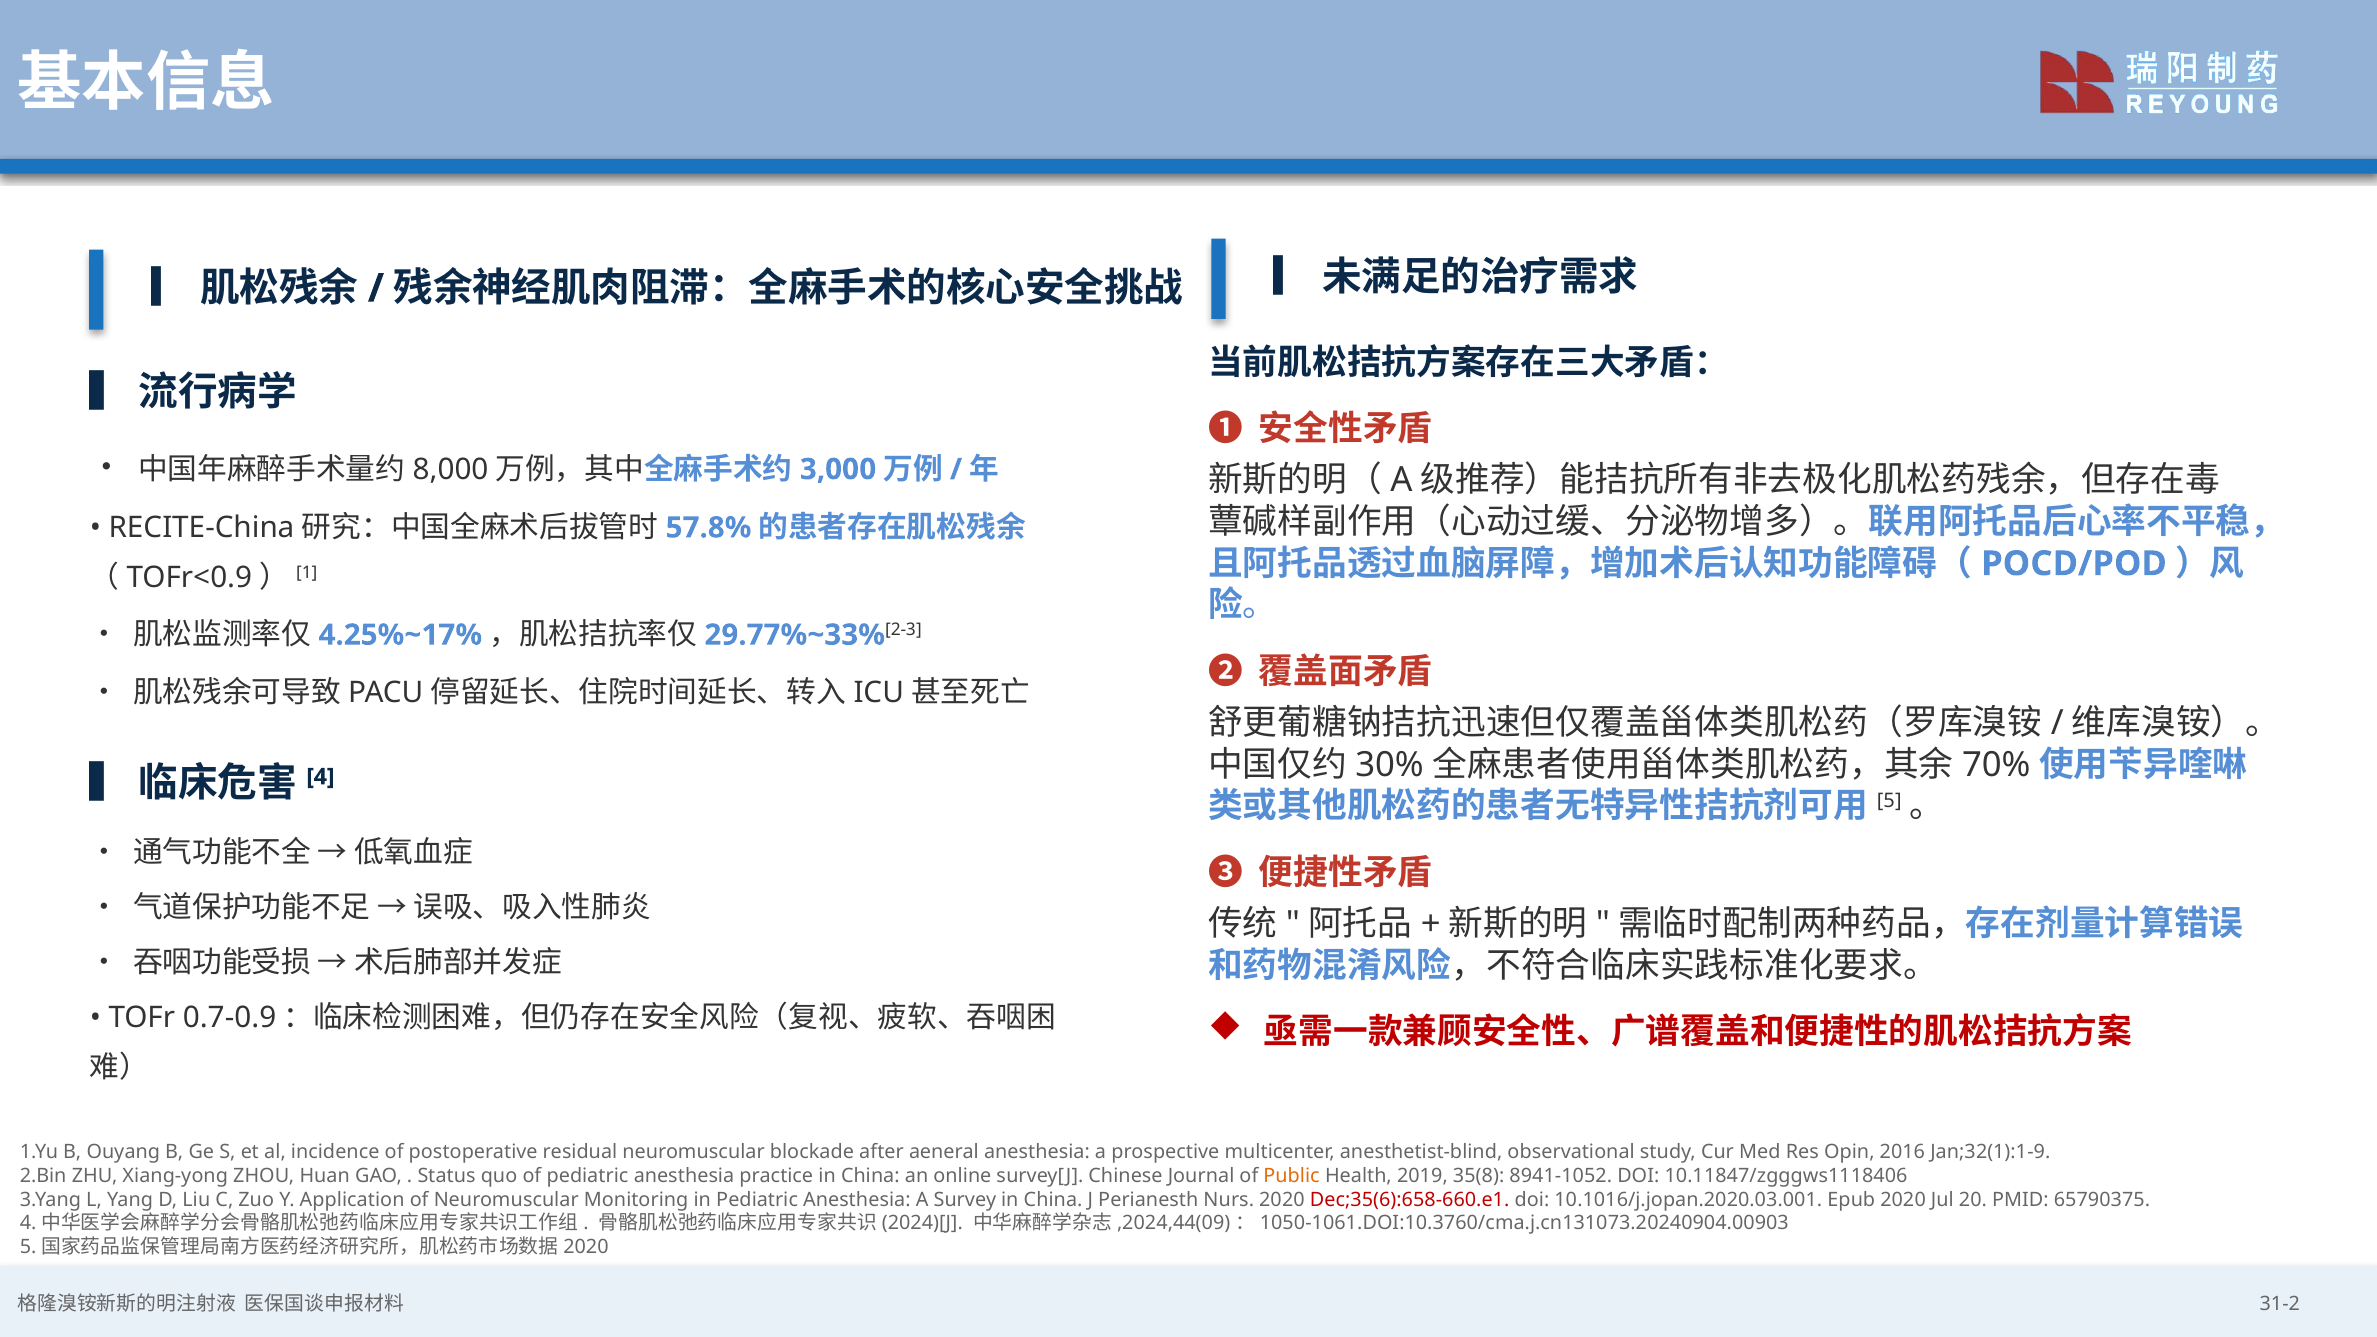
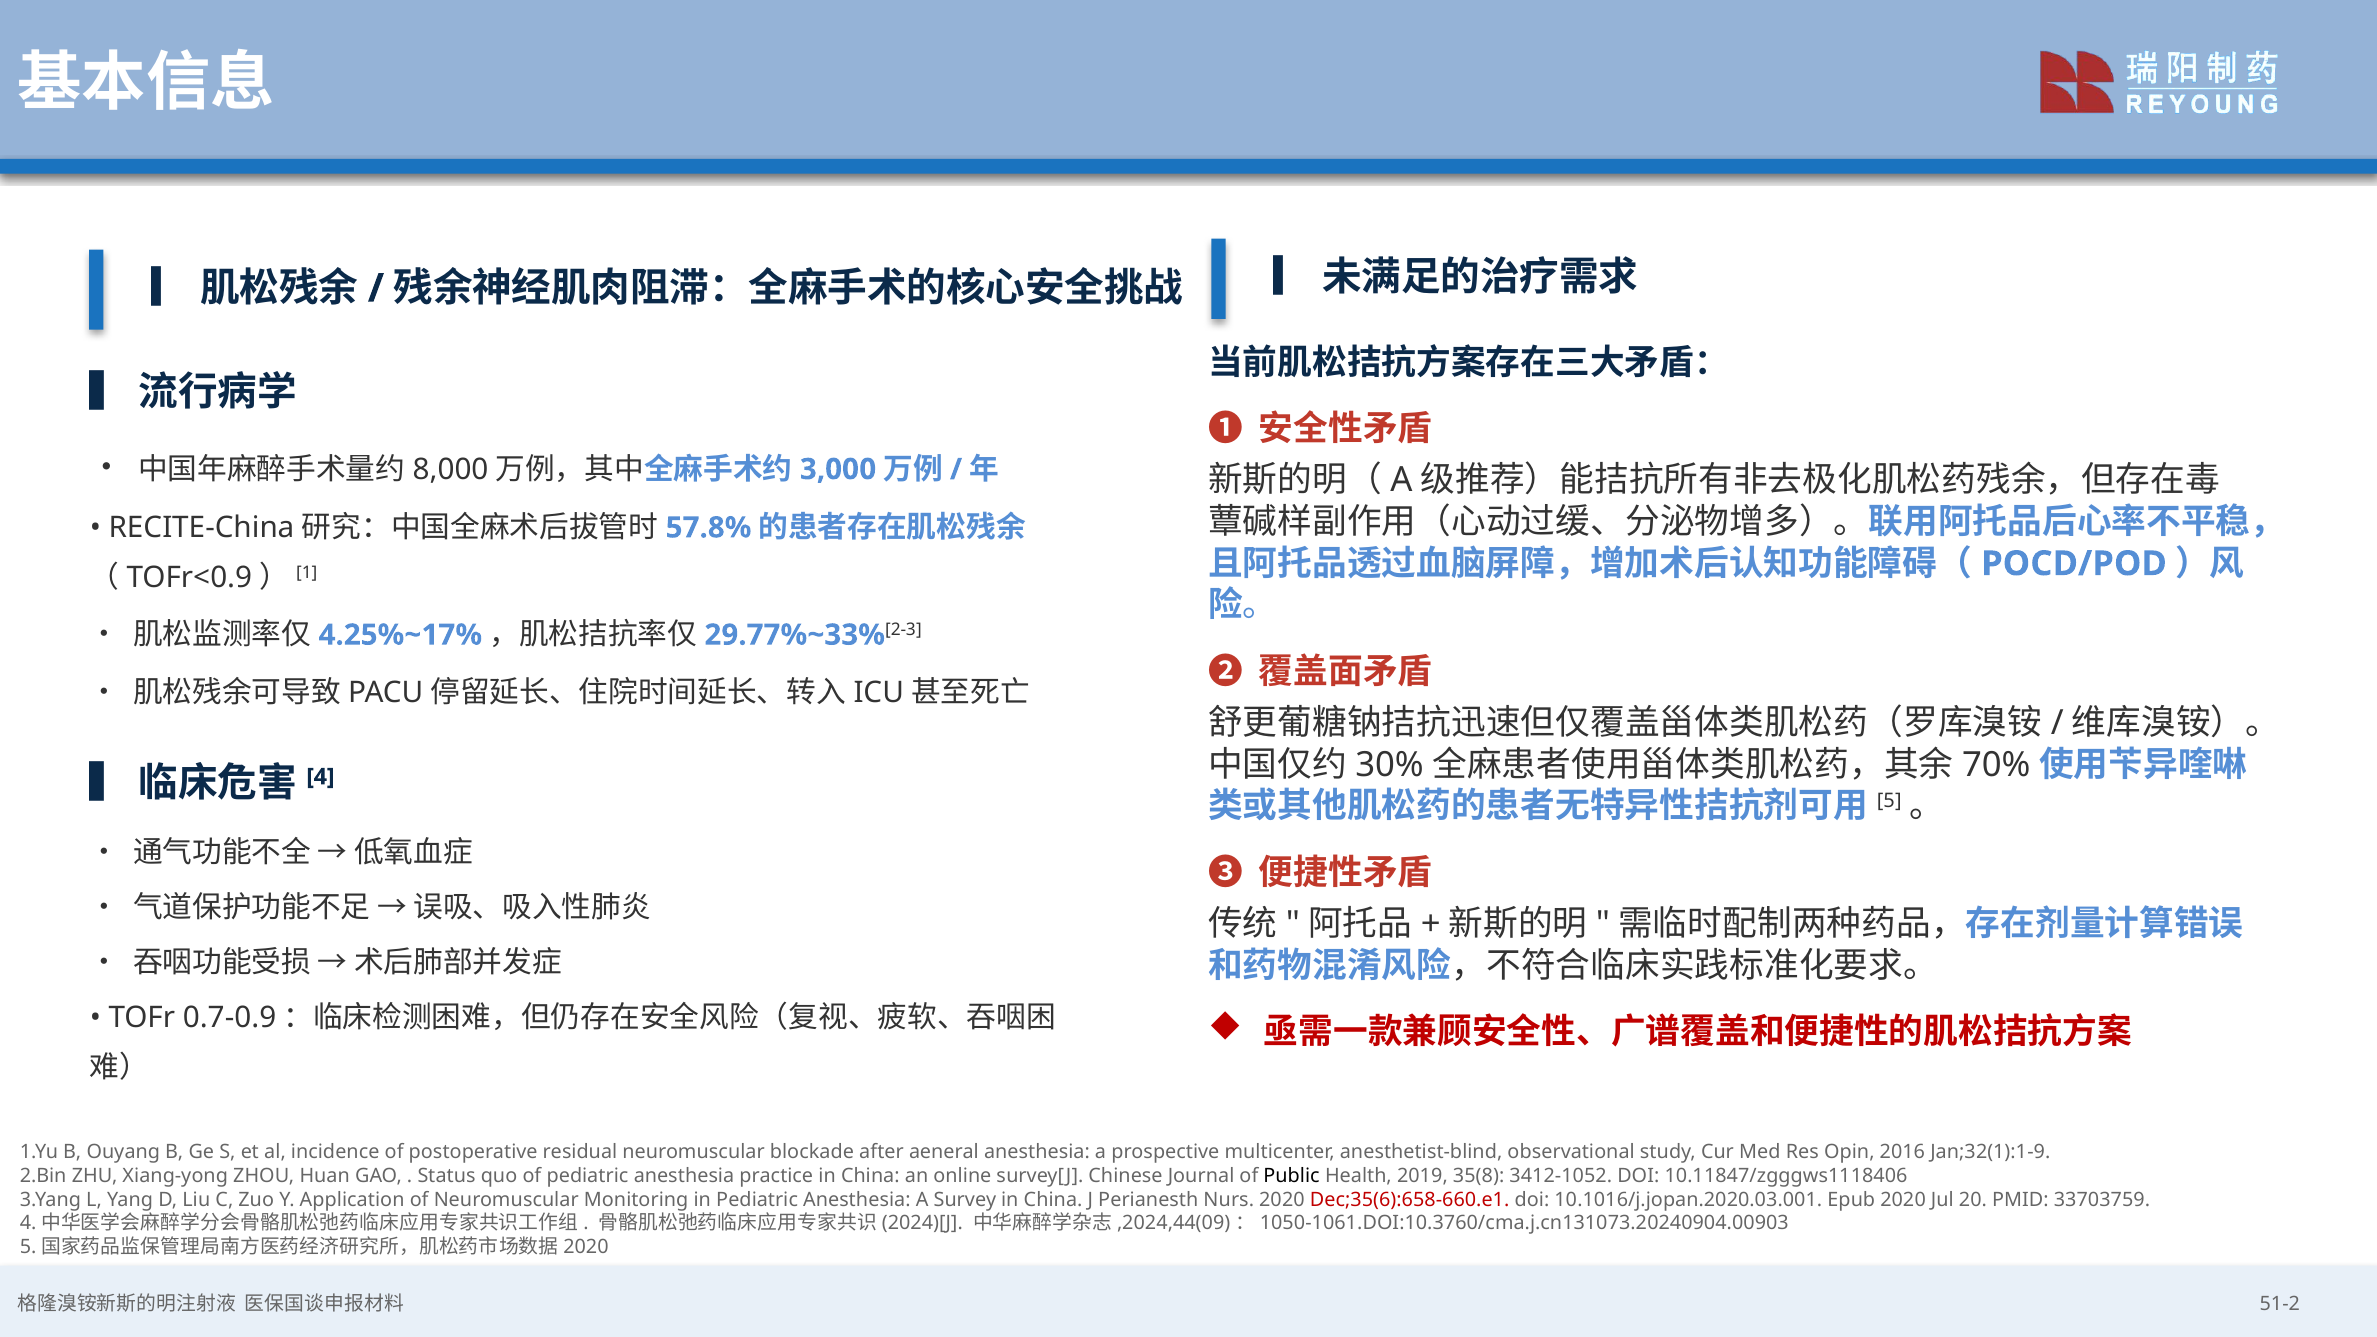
Public colour: orange -> black
8941-1052: 8941-1052 -> 3412-1052
65790375: 65790375 -> 33703759
31-2: 31-2 -> 51-2
